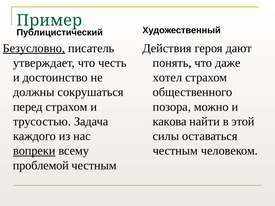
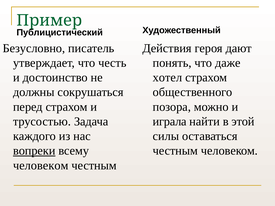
Безусловно underline: present -> none
какова: какова -> играла
проблемой at (41, 166): проблемой -> человеком
